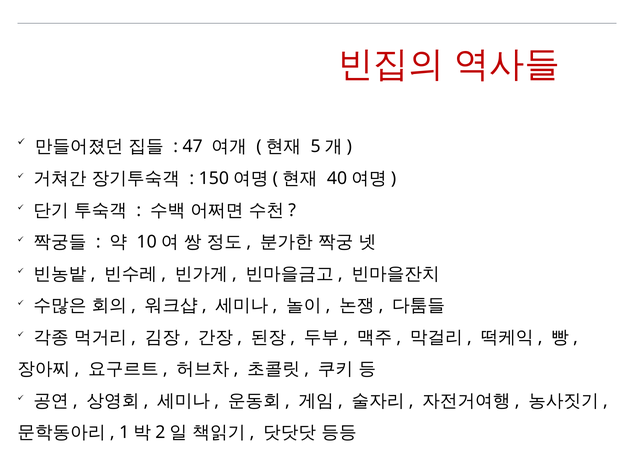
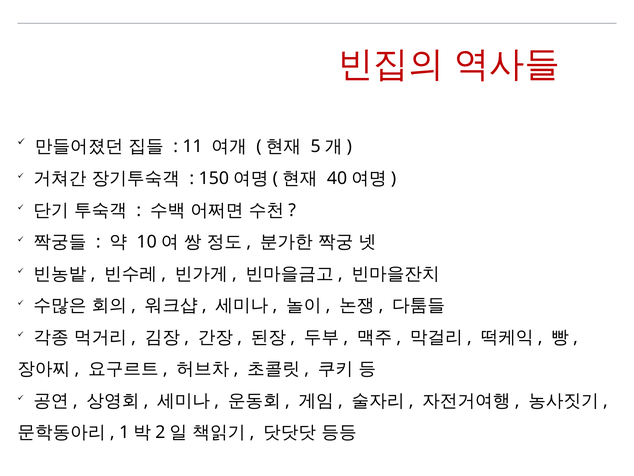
47: 47 -> 11
